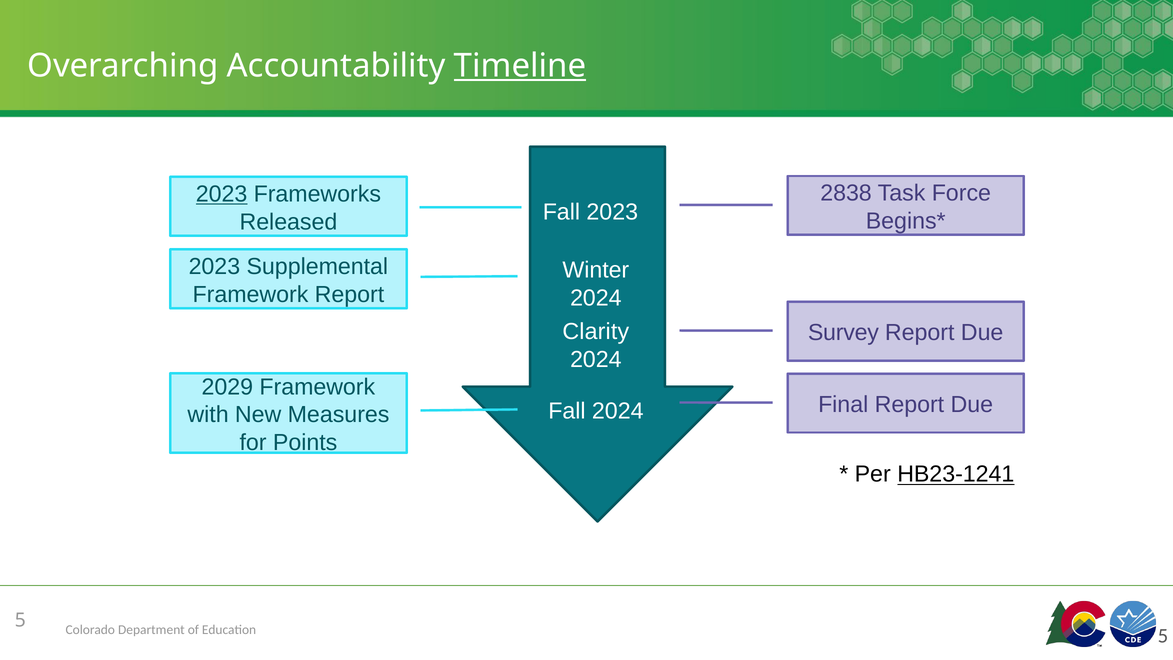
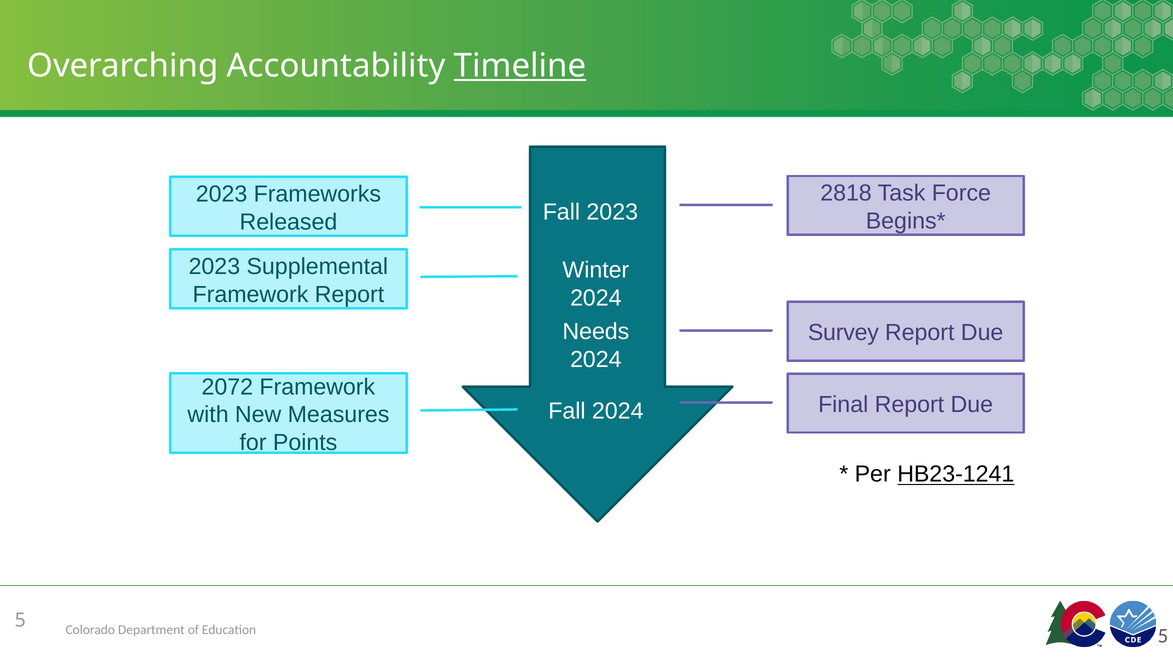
2838: 2838 -> 2818
2023 at (222, 194) underline: present -> none
Clarity: Clarity -> Needs
2029: 2029 -> 2072
